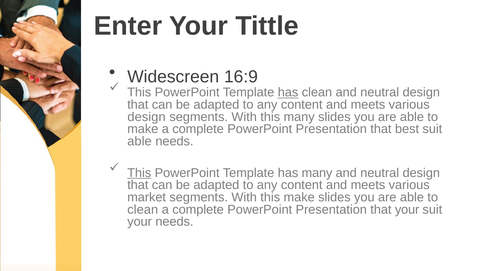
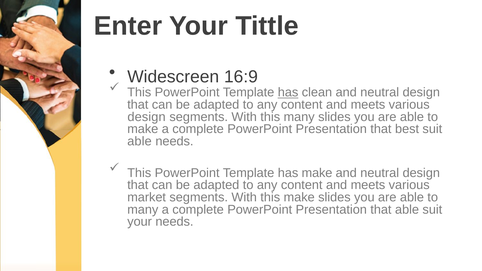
This at (139, 173) underline: present -> none
has many: many -> make
clean at (143, 210): clean -> many
that your: your -> able
